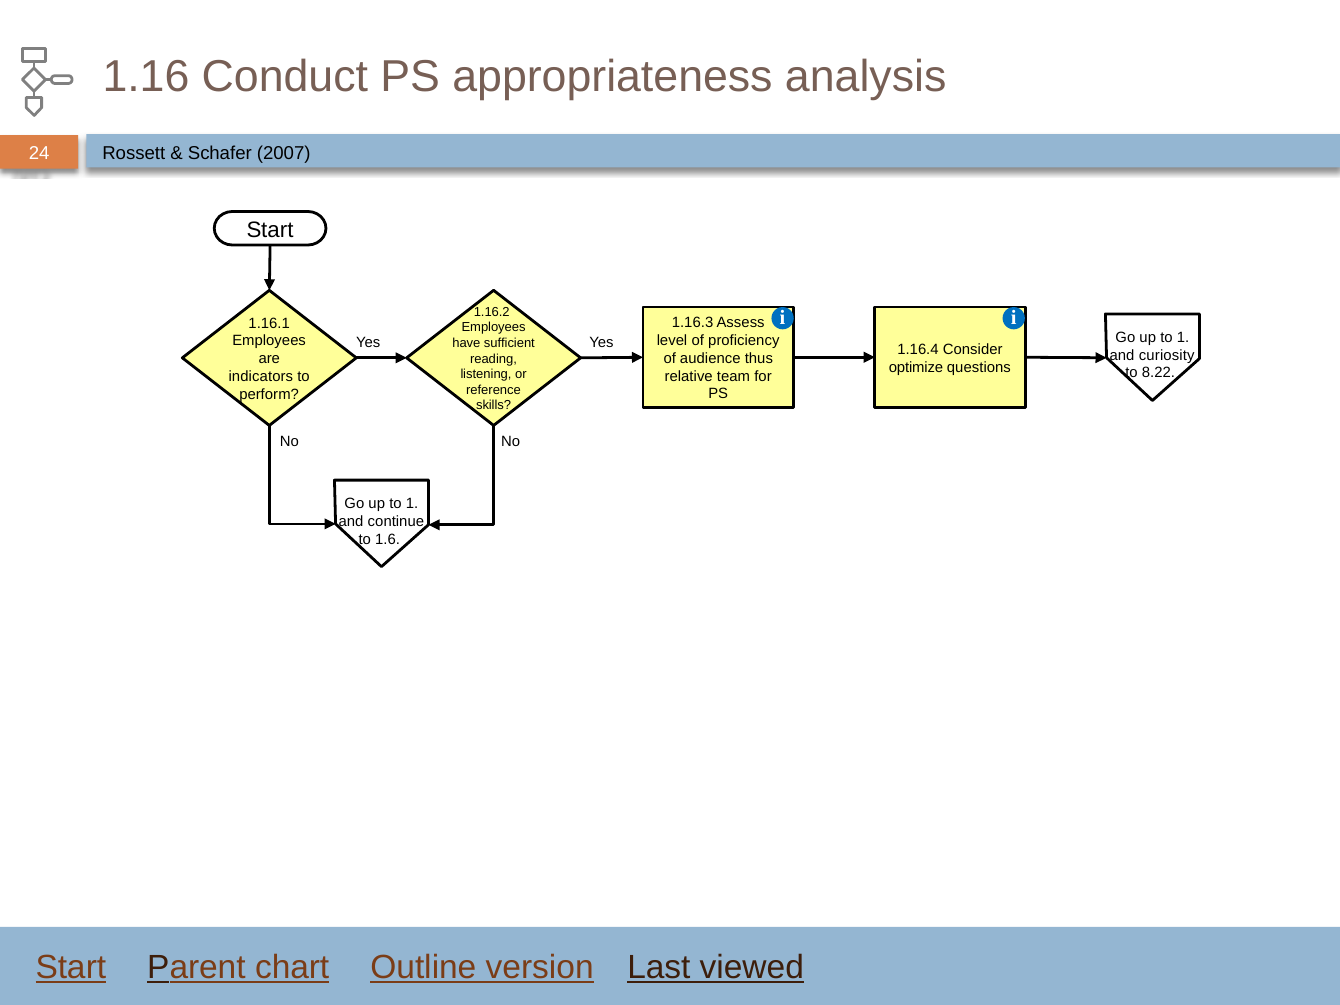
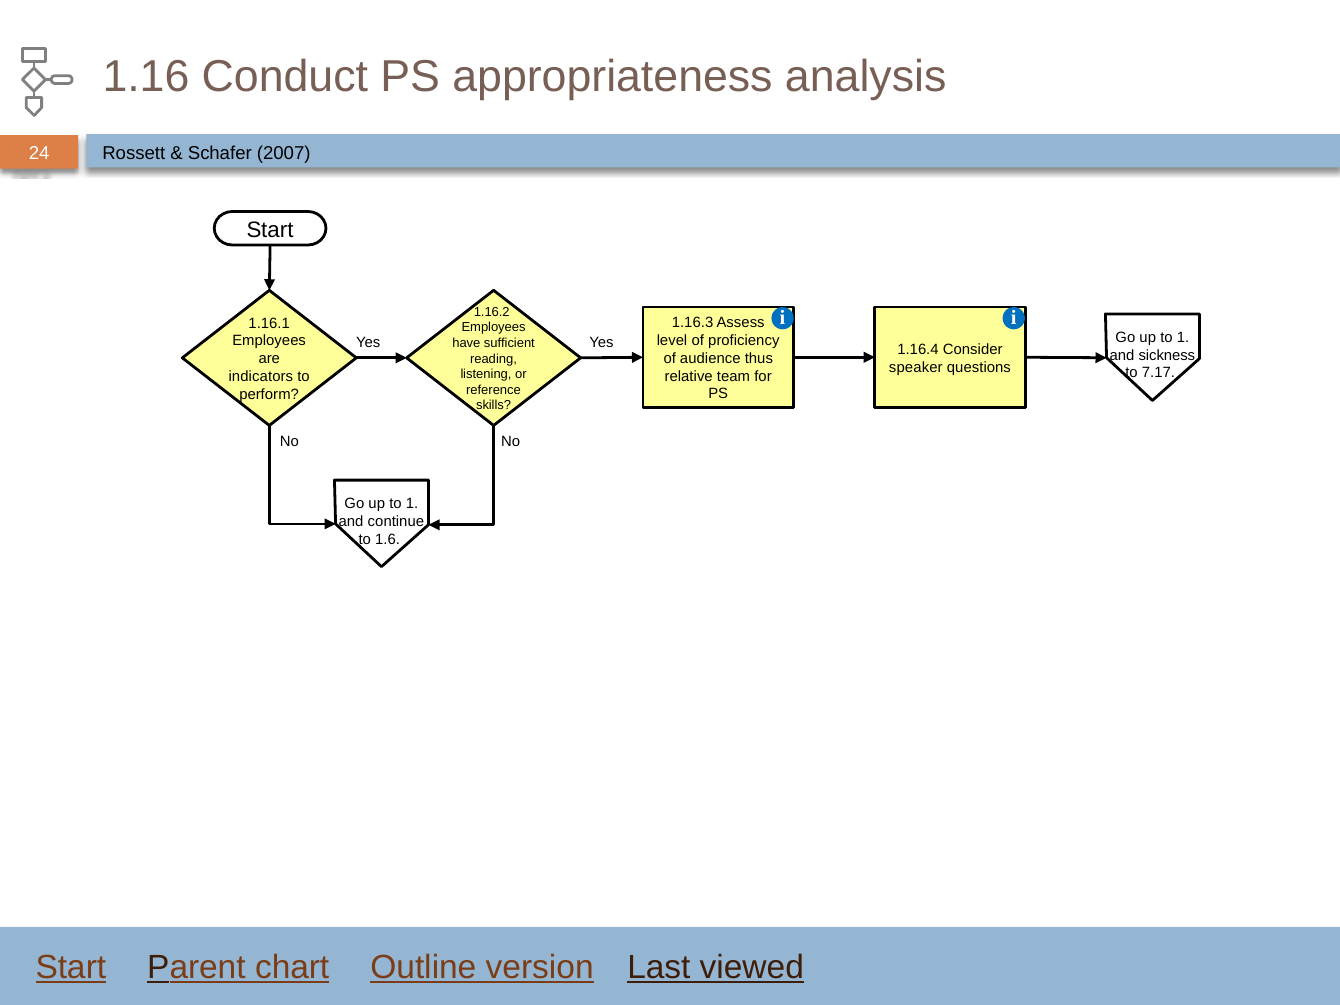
curiosity: curiosity -> sickness
optimize: optimize -> speaker
8.22: 8.22 -> 7.17
